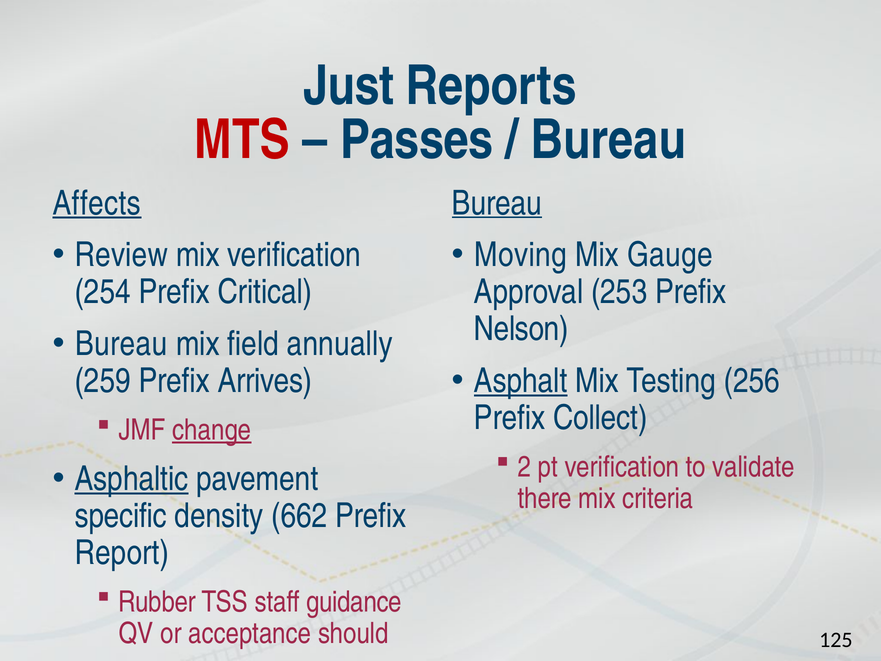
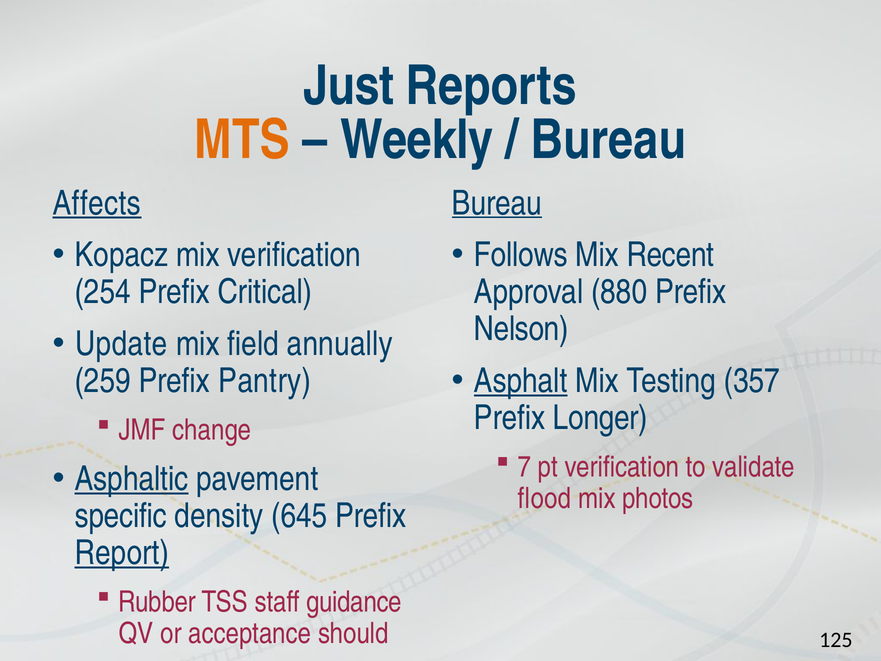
MTS colour: red -> orange
Passes: Passes -> Weekly
Review: Review -> Kopacz
Moving: Moving -> Follows
Gauge: Gauge -> Recent
253: 253 -> 880
Bureau at (121, 344): Bureau -> Update
256: 256 -> 357
Arrives: Arrives -> Pantry
Collect: Collect -> Longer
change underline: present -> none
2: 2 -> 7
there: there -> flood
criteria: criteria -> photos
662: 662 -> 645
Report underline: none -> present
